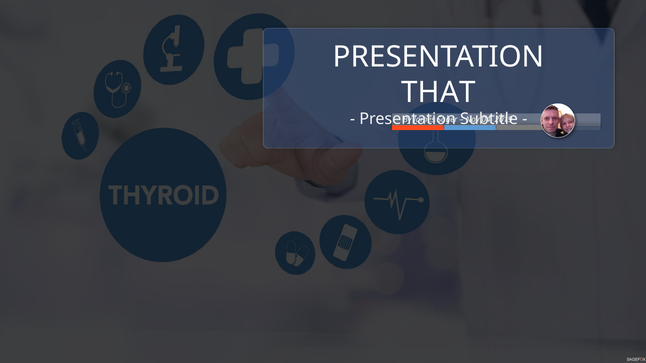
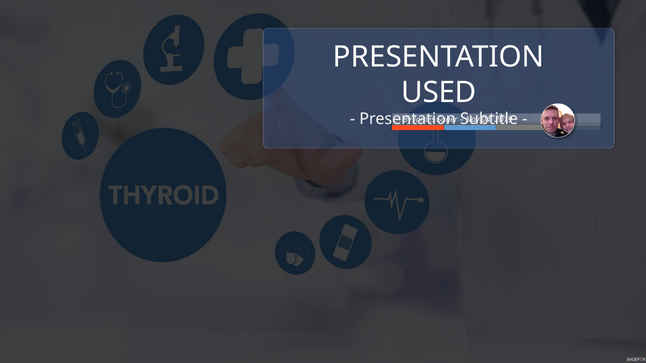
THAT: THAT -> USED
